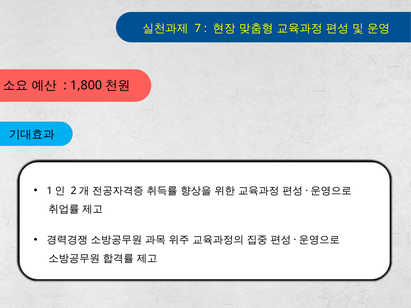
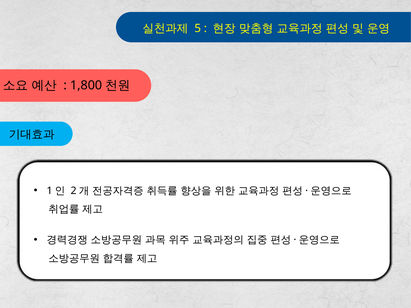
7: 7 -> 5
